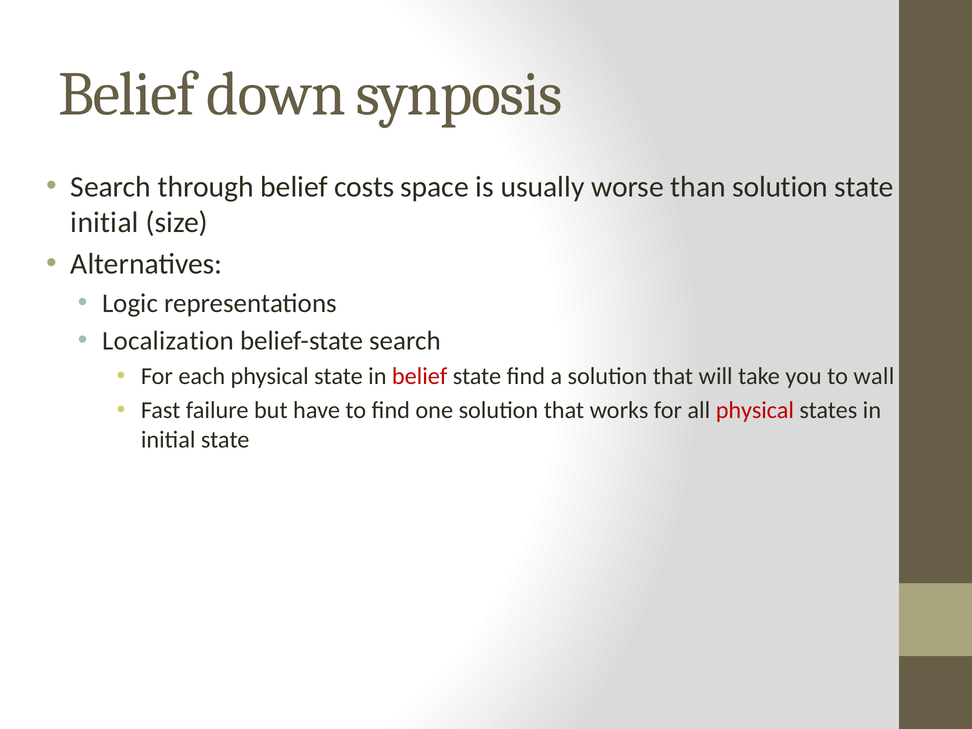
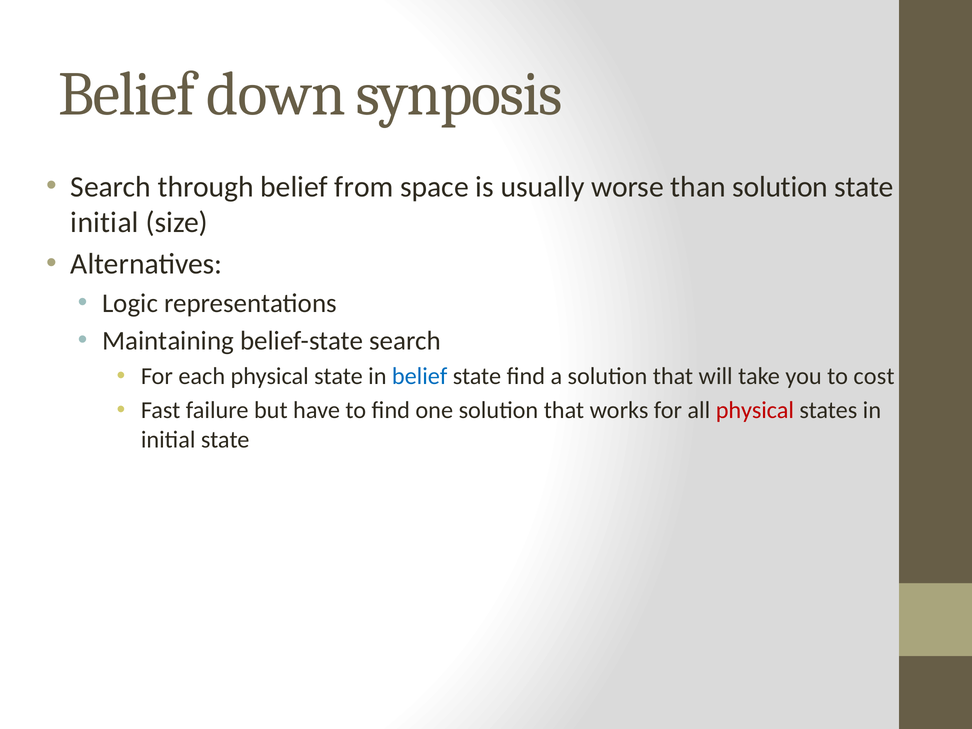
costs: costs -> from
Localization: Localization -> Maintaining
belief at (420, 376) colour: red -> blue
wall: wall -> cost
